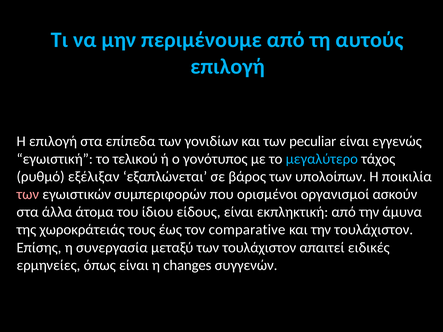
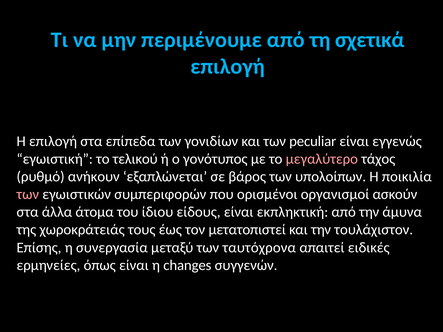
αυτούς: αυτούς -> σχετικά
μεγαλύτερο colour: light blue -> pink
εξέλιξαν: εξέλιξαν -> ανήκουν
comparative: comparative -> μετατοπιστεί
των τουλάχιστον: τουλάχιστον -> ταυτόχρονα
